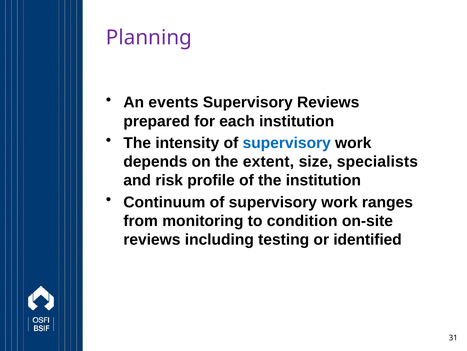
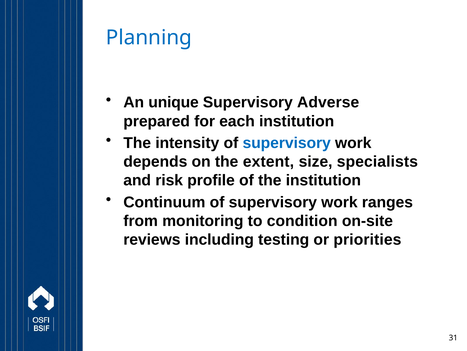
Planning colour: purple -> blue
events: events -> unique
Supervisory Reviews: Reviews -> Adverse
identified: identified -> priorities
